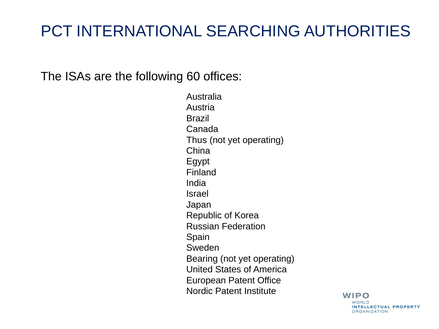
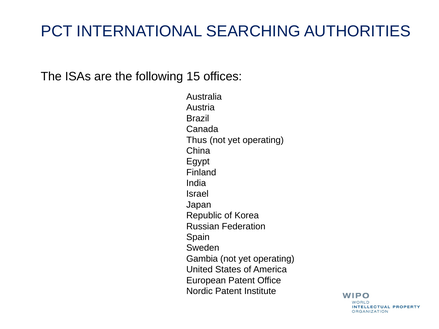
60: 60 -> 15
Bearing: Bearing -> Gambia
